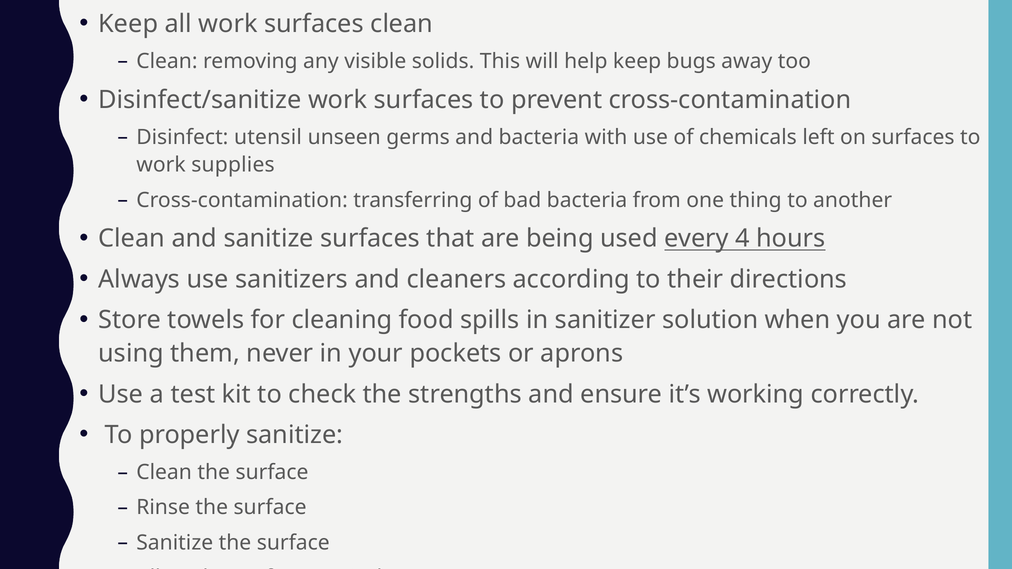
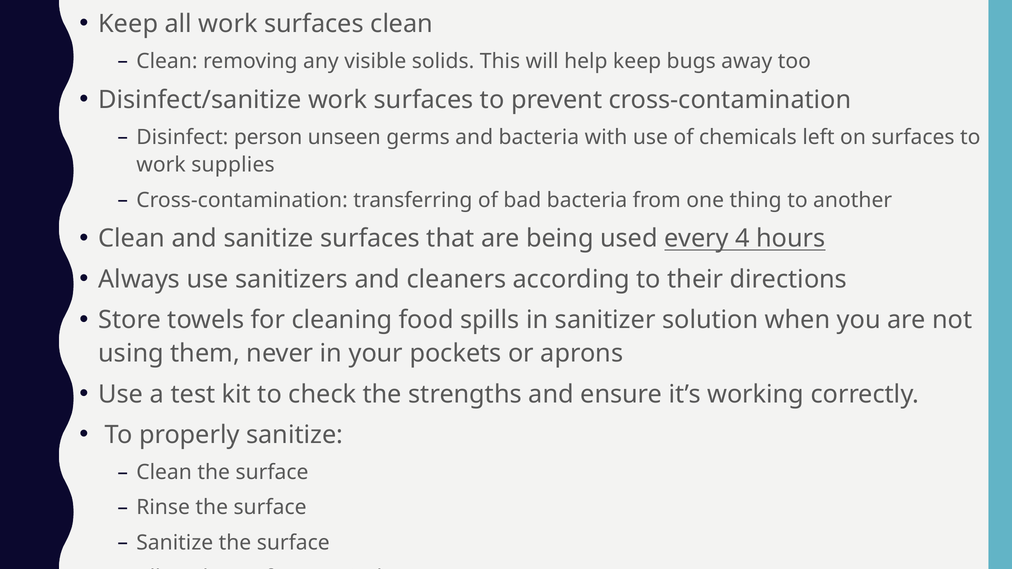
utensil: utensil -> person
